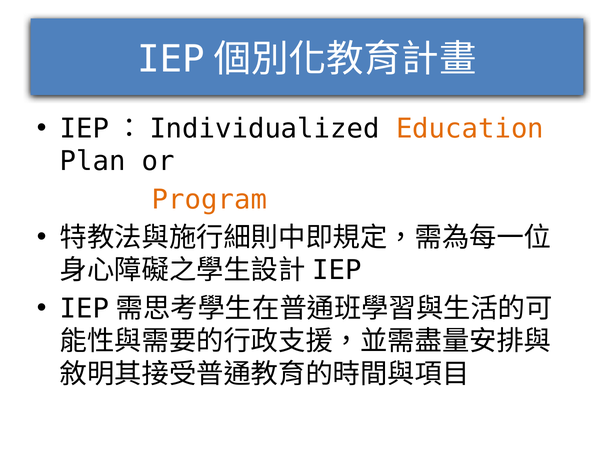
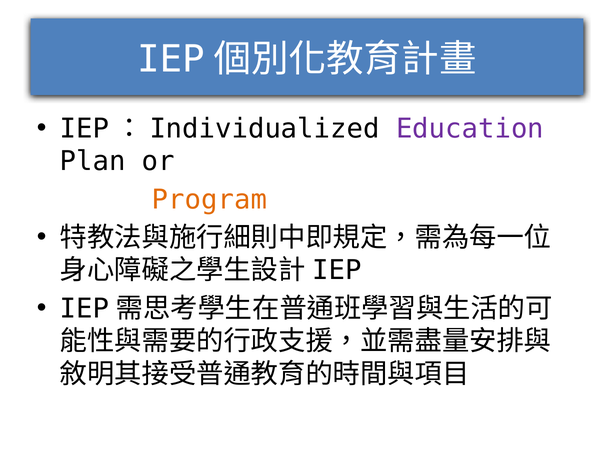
Education colour: orange -> purple
